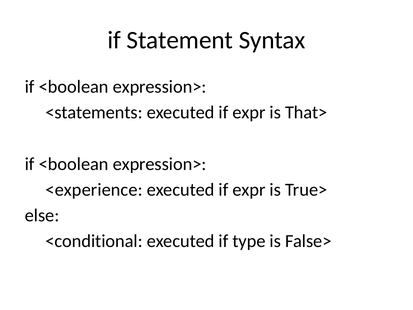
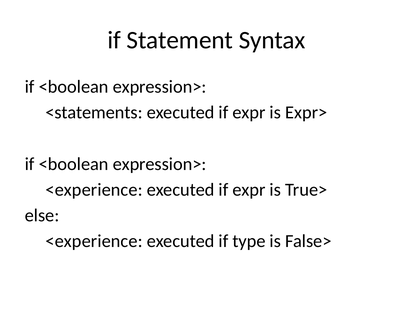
That>: That> -> Expr>
<conditional at (94, 241): <conditional -> <experience
